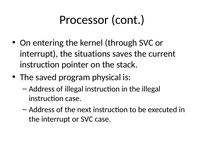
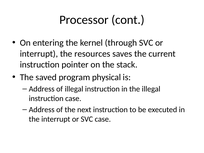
situations: situations -> resources
